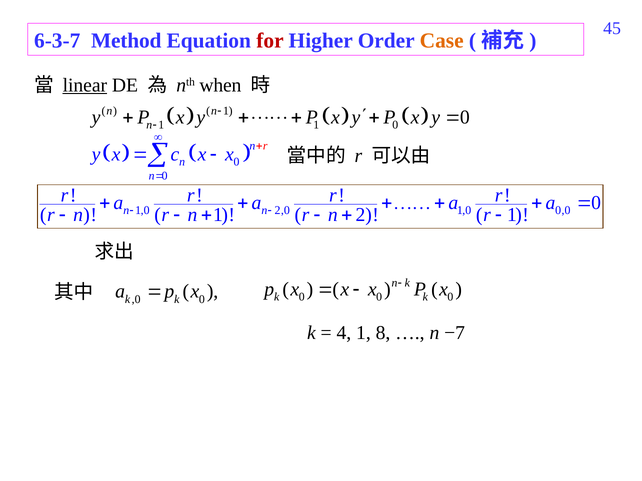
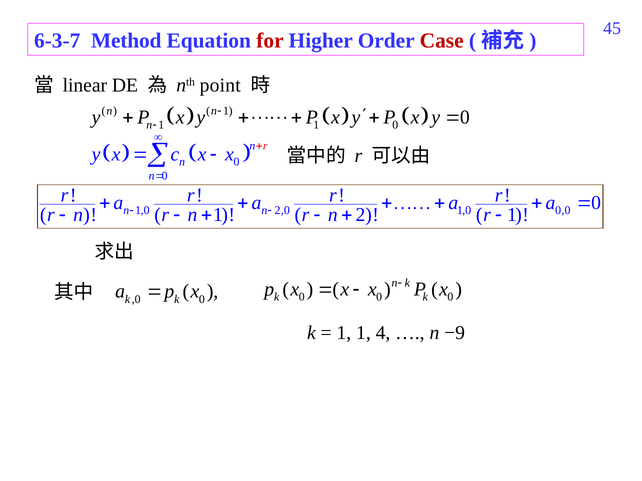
Case colour: orange -> red
linear underline: present -> none
when: when -> point
4 at (344, 333): 4 -> 1
8: 8 -> 4
−7: −7 -> −9
